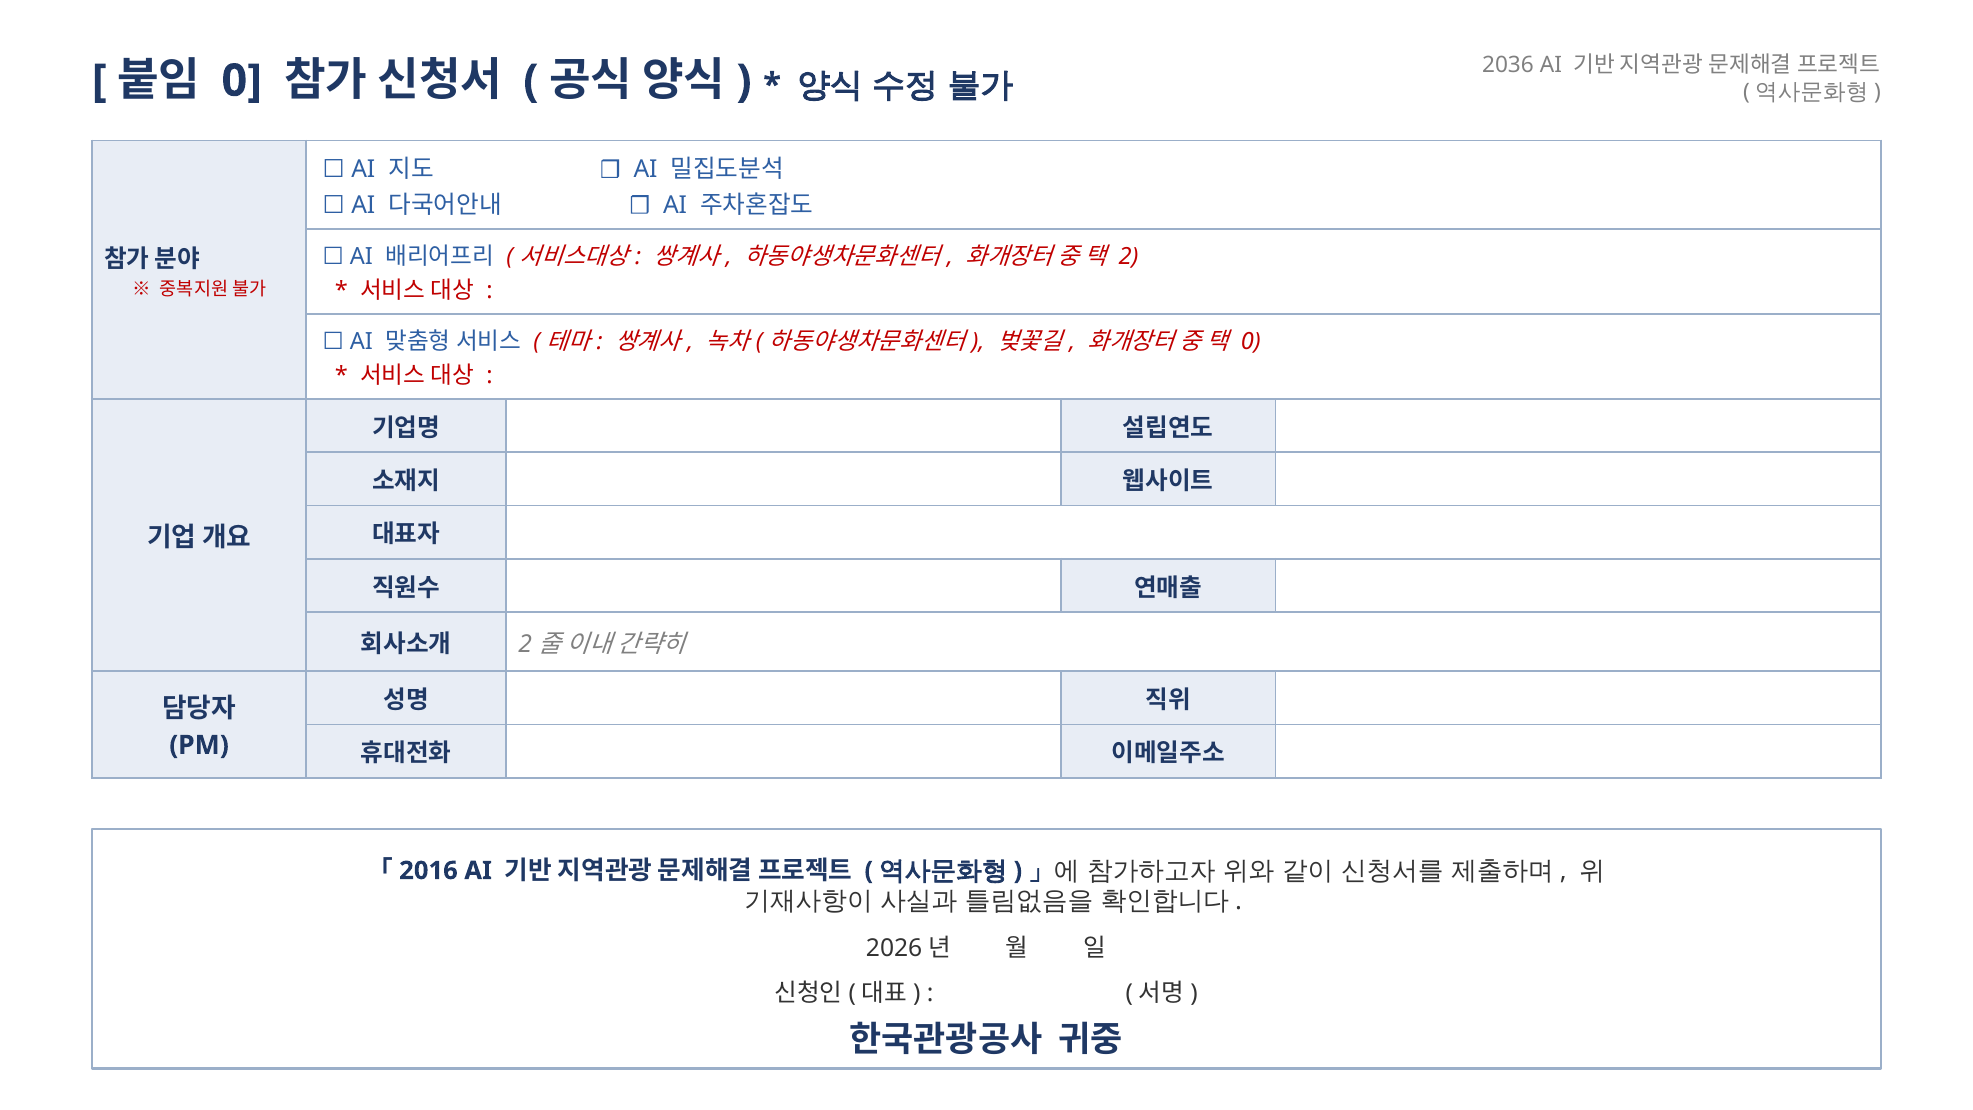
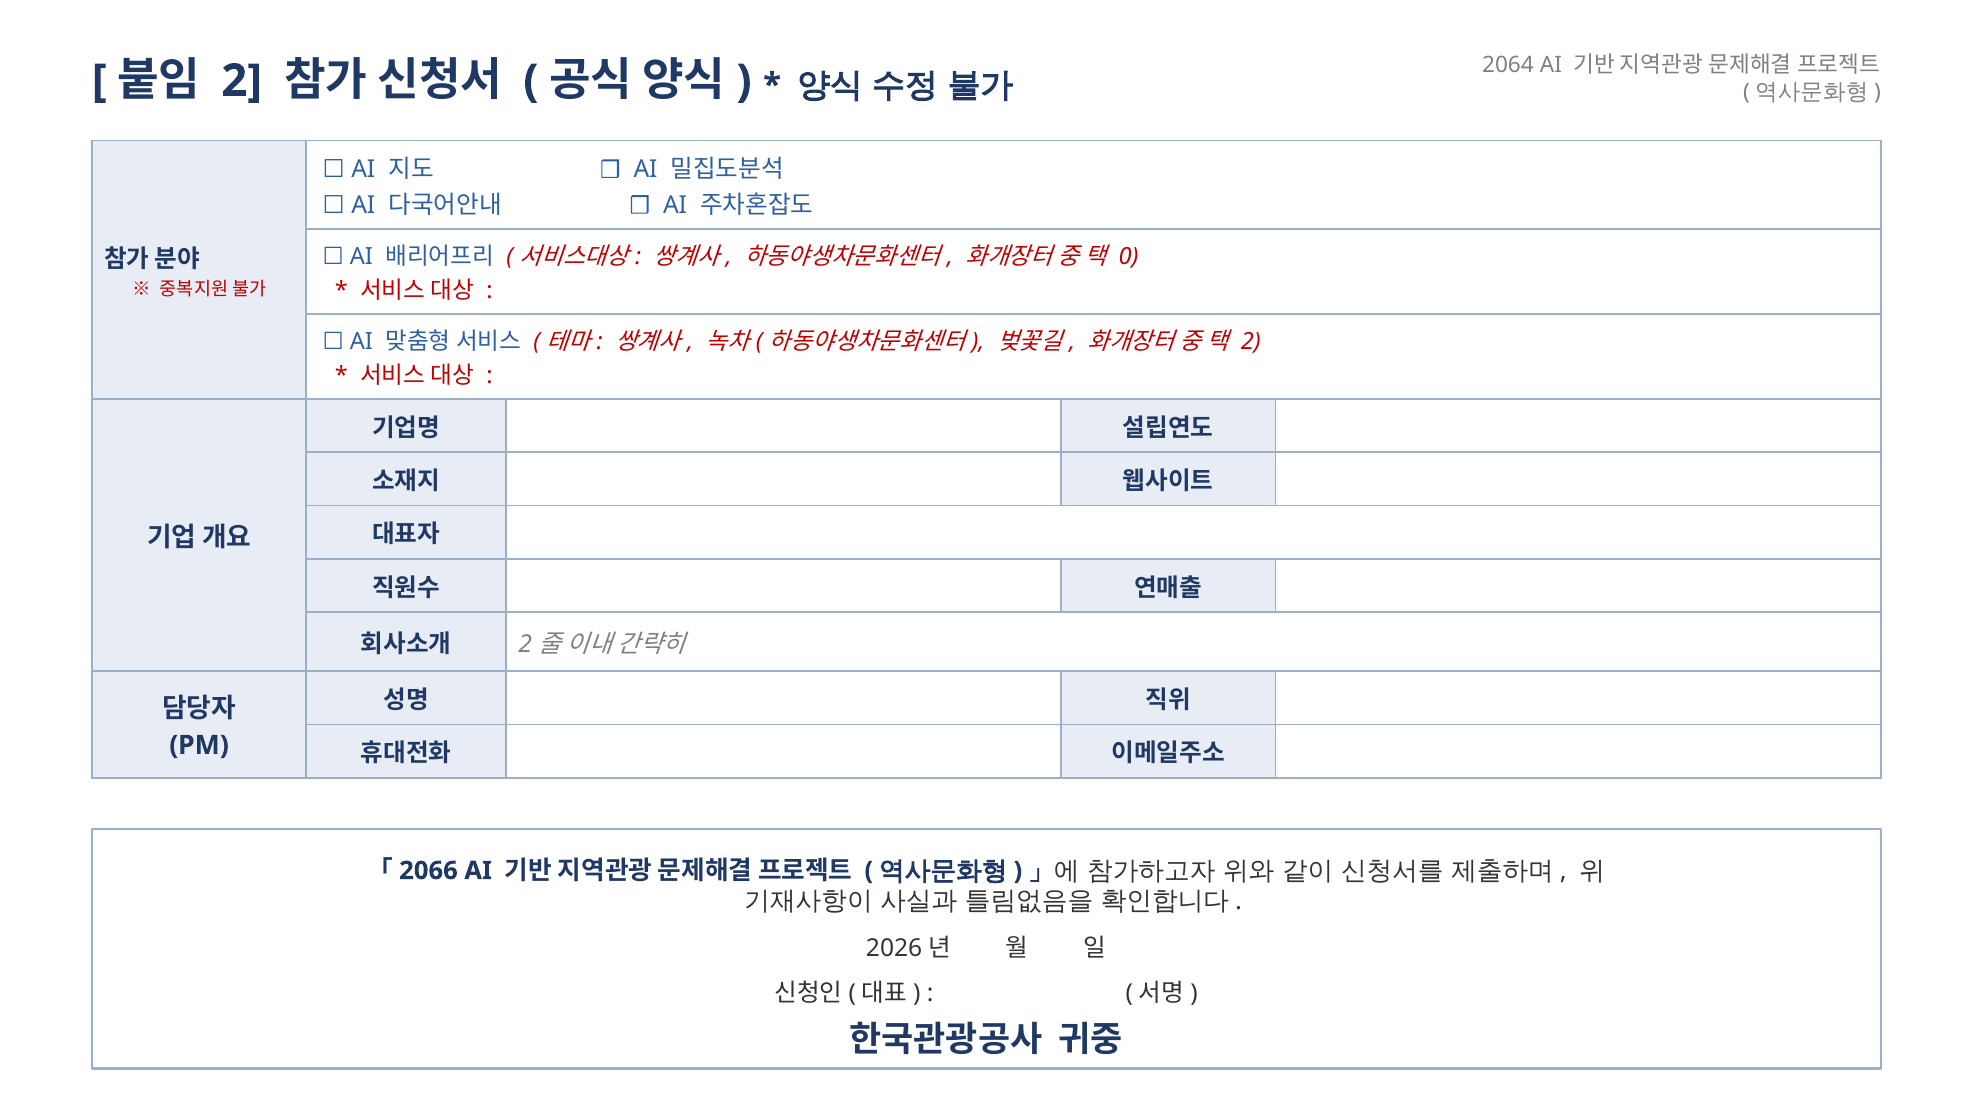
2036: 2036 -> 2064
0 at (242, 81): 0 -> 2
2: 2 -> 0
0 at (1251, 342): 0 -> 2
2016: 2016 -> 2066
